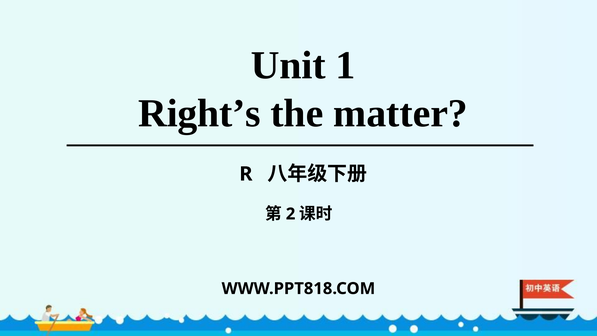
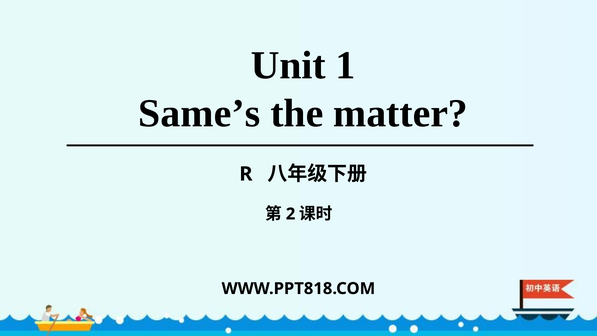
Right’s: Right’s -> Same’s
